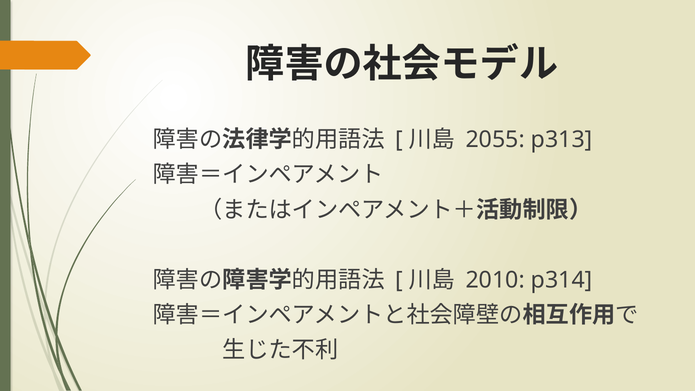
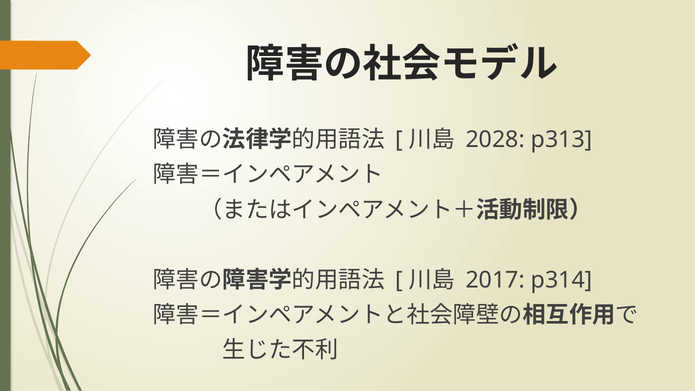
2055: 2055 -> 2028
2010: 2010 -> 2017
